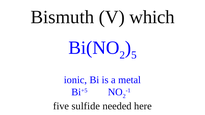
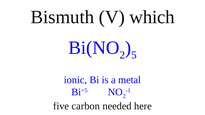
sulfide: sulfide -> carbon
